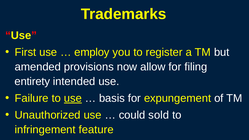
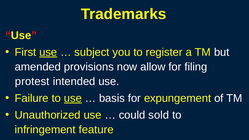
use at (48, 52) underline: none -> present
employ: employ -> subject
entirety: entirety -> protest
